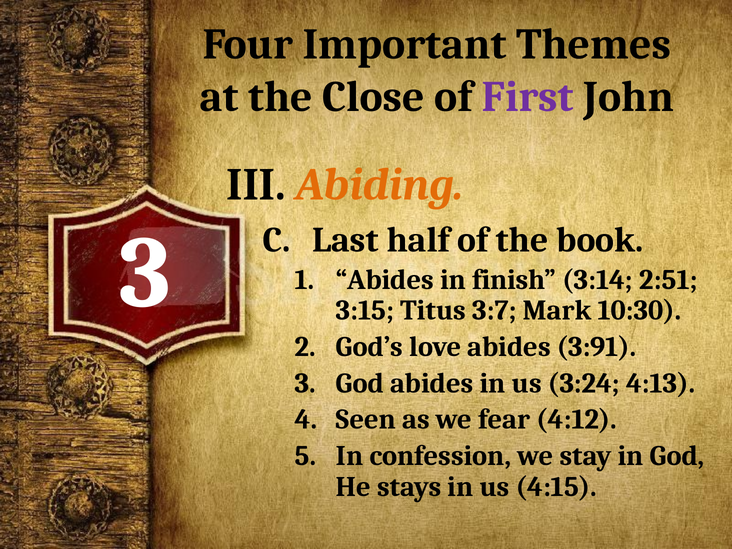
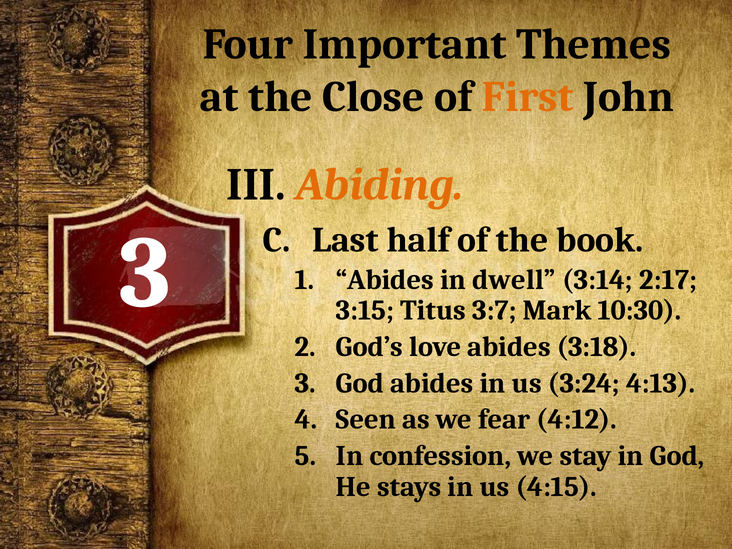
First colour: purple -> orange
finish: finish -> dwell
2:51: 2:51 -> 2:17
3:91: 3:91 -> 3:18
